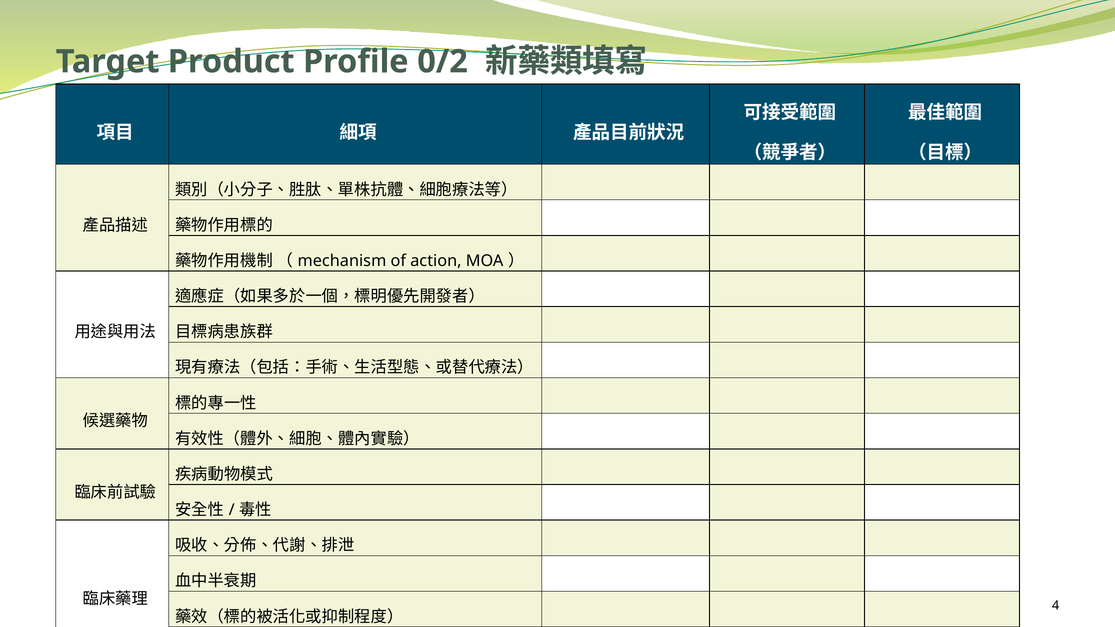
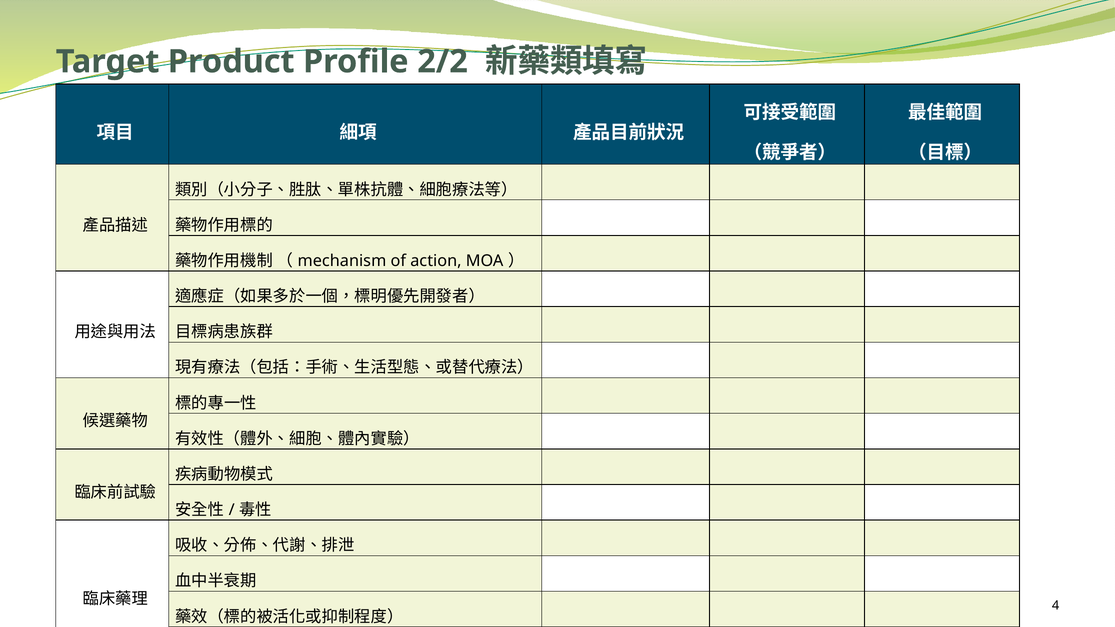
0/2: 0/2 -> 2/2
